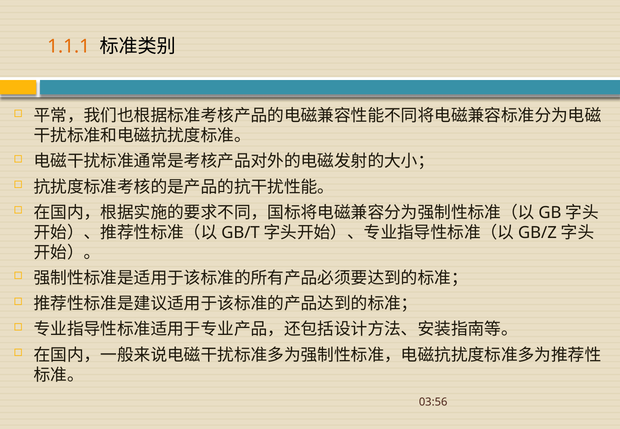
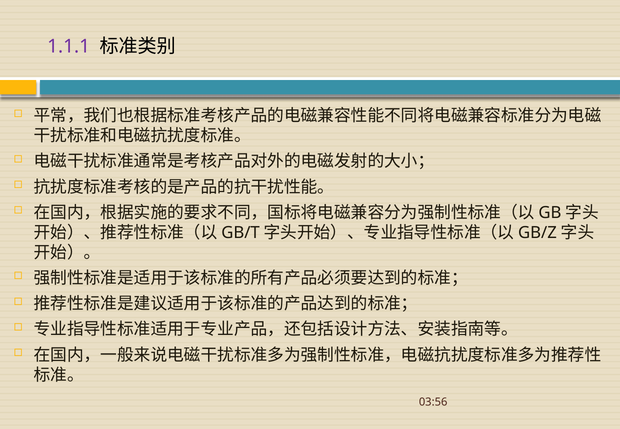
1.1.1 colour: orange -> purple
